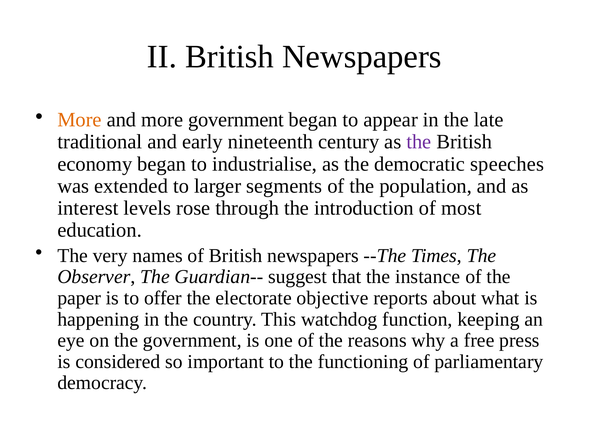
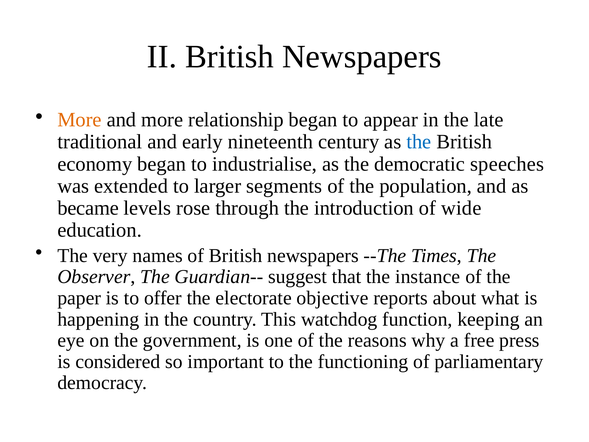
more government: government -> relationship
the at (419, 142) colour: purple -> blue
interest: interest -> became
most: most -> wide
